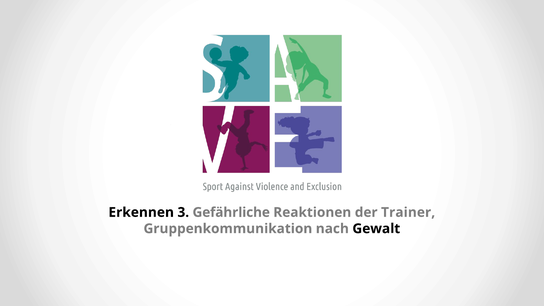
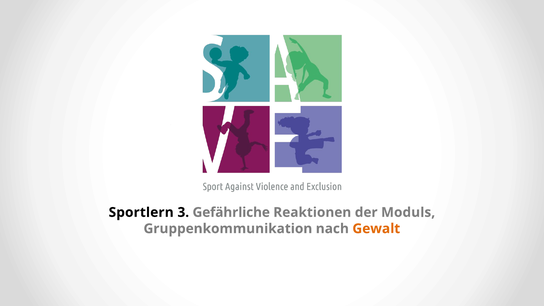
Erkennen: Erkennen -> Sportlern
Trainer: Trainer -> Moduls
Gewalt colour: black -> orange
